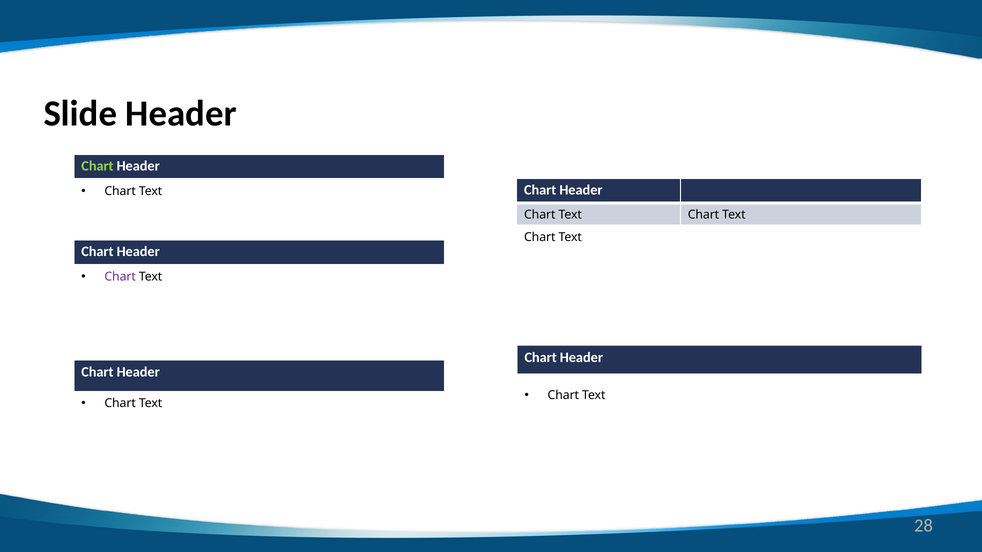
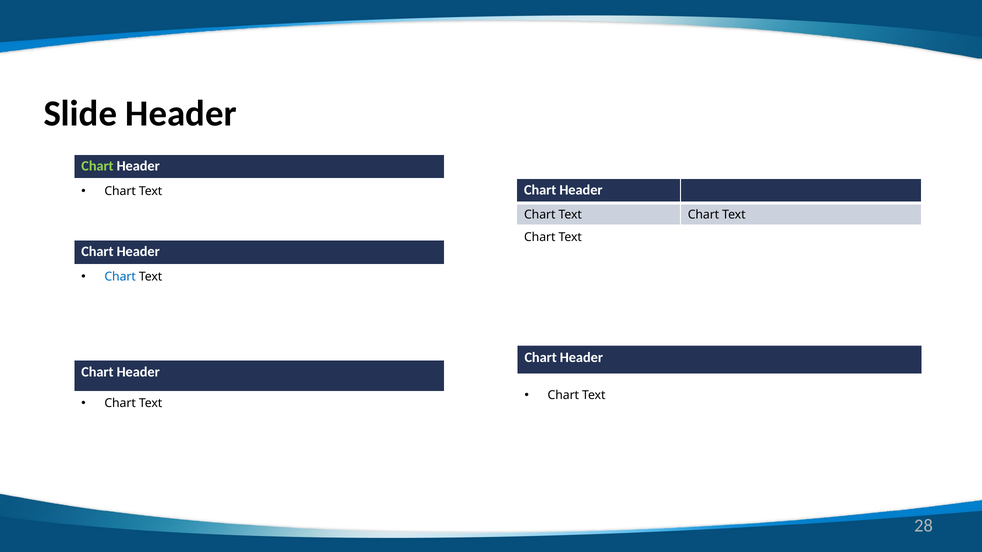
Chart at (120, 277) colour: purple -> blue
